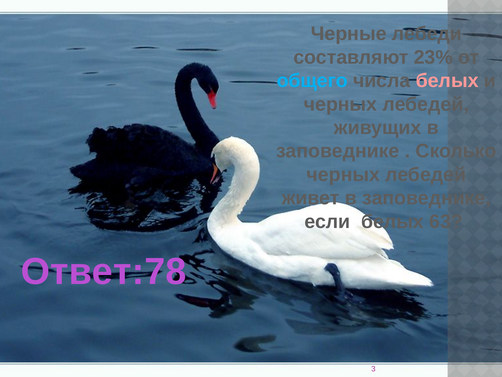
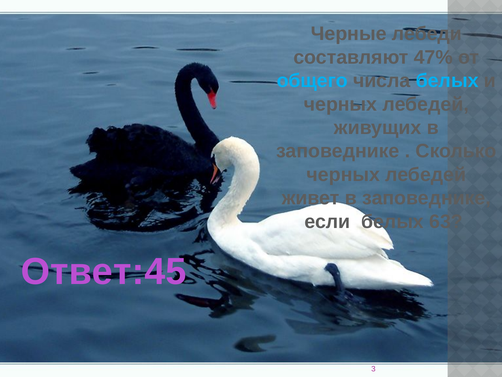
23%: 23% -> 47%
белых at (447, 81) colour: pink -> light blue
Ответ:78: Ответ:78 -> Ответ:45
